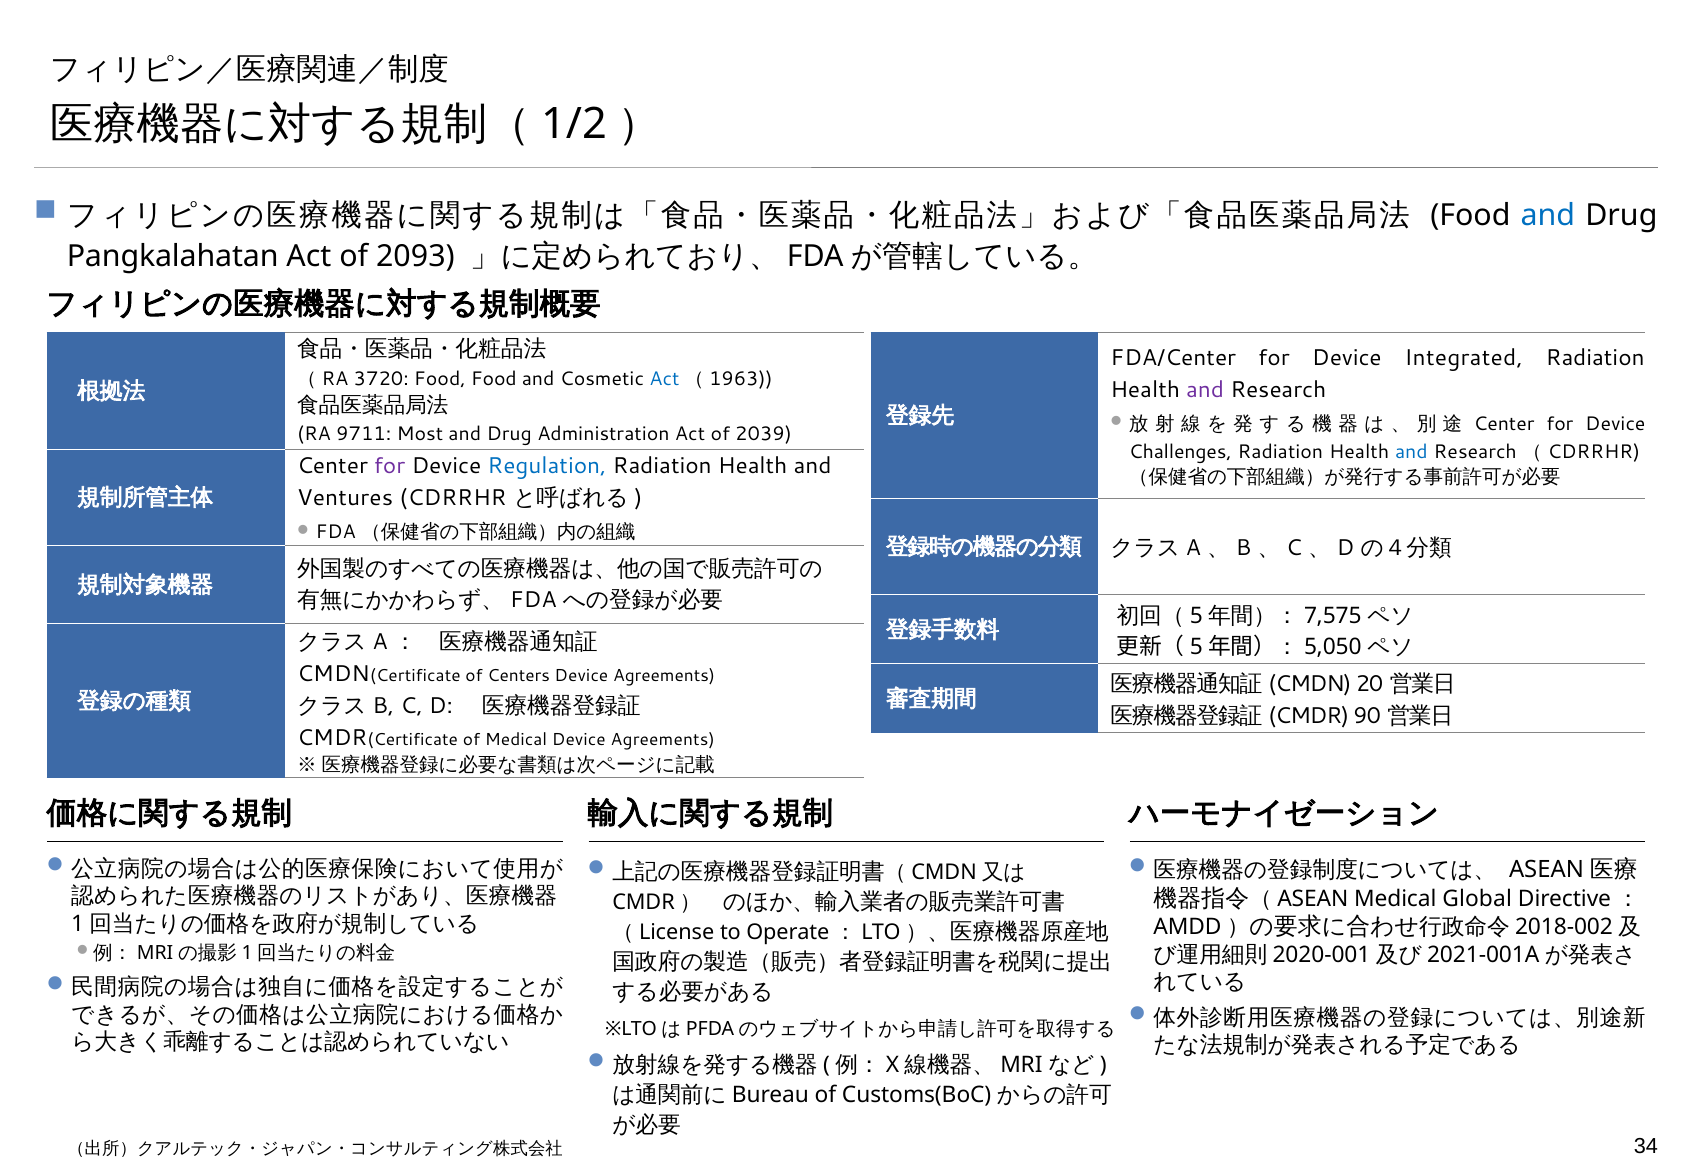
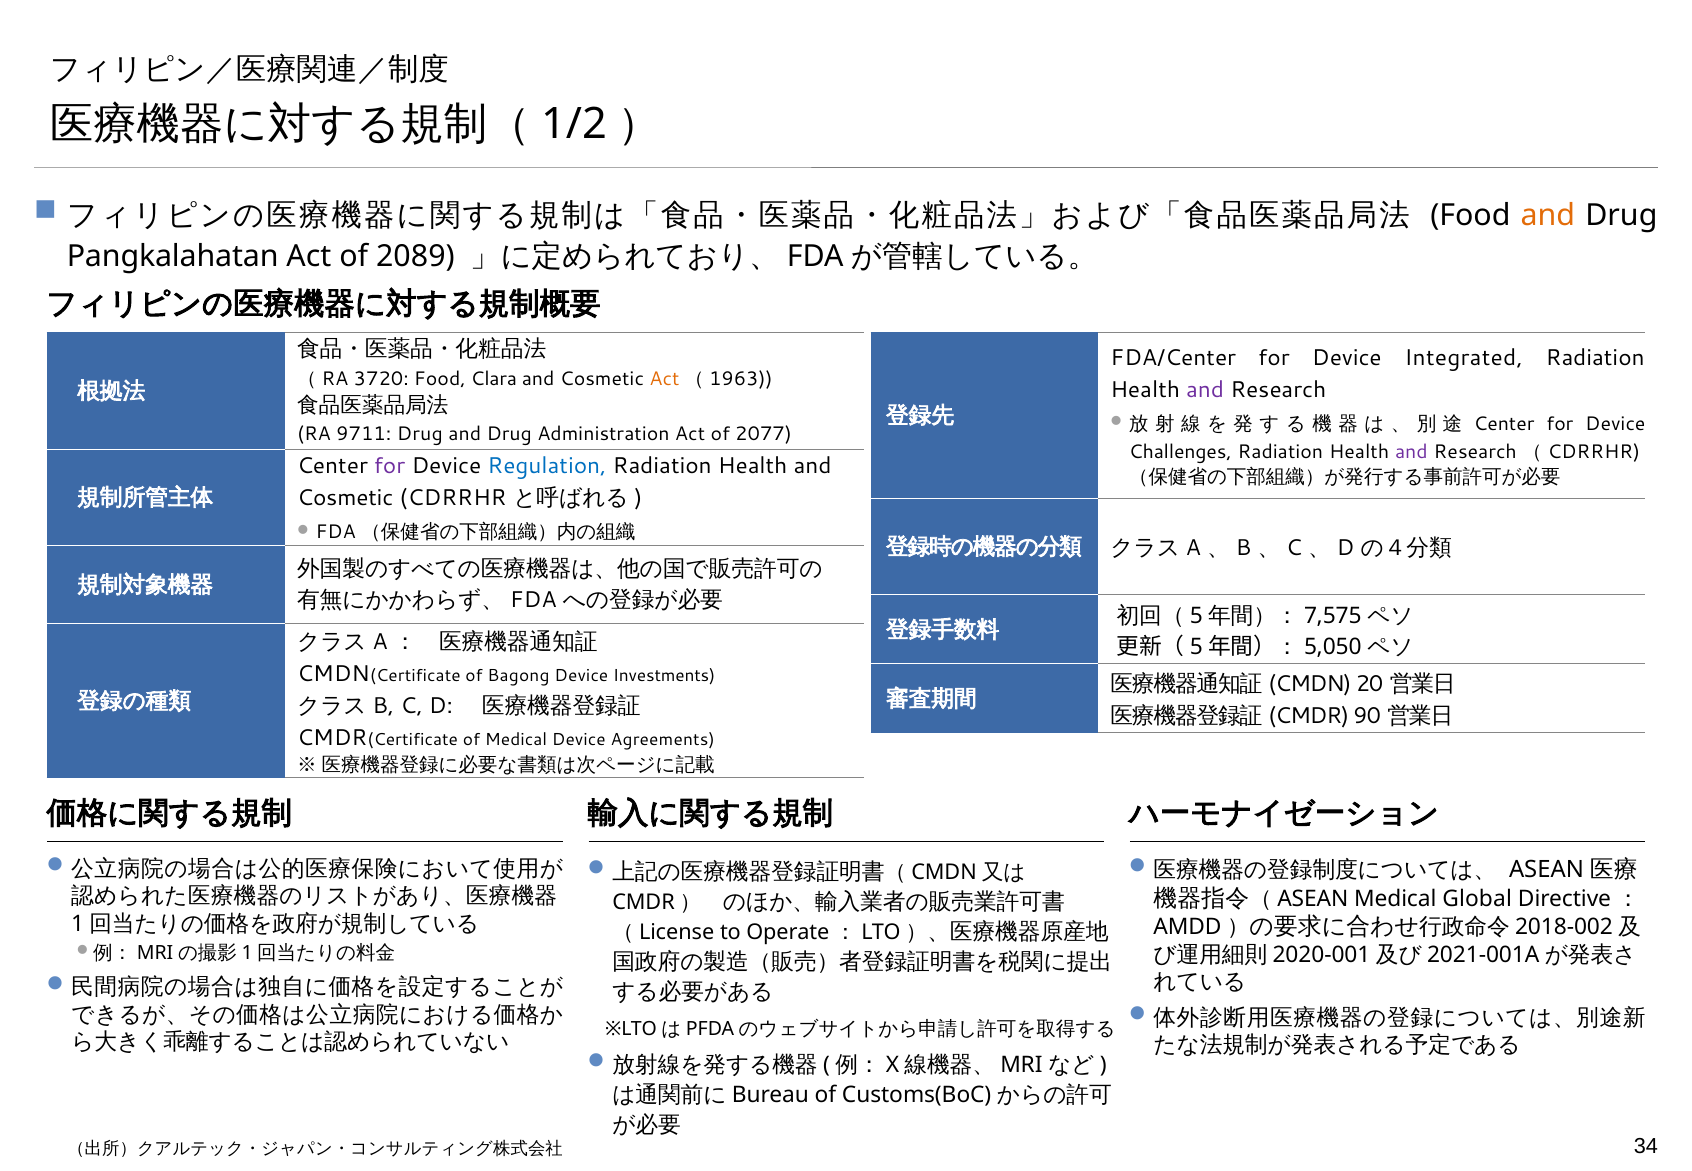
and at (1548, 216) colour: blue -> orange
2093: 2093 -> 2089
Food Food: Food -> Clara
Act at (664, 379) colour: blue -> orange
9711 Most: Most -> Drug
2039: 2039 -> 2077
and at (1411, 452) colour: blue -> purple
Ventures at (345, 499): Ventures -> Cosmetic
Centers: Centers -> Bagong
Agreements at (664, 676): Agreements -> Investments
